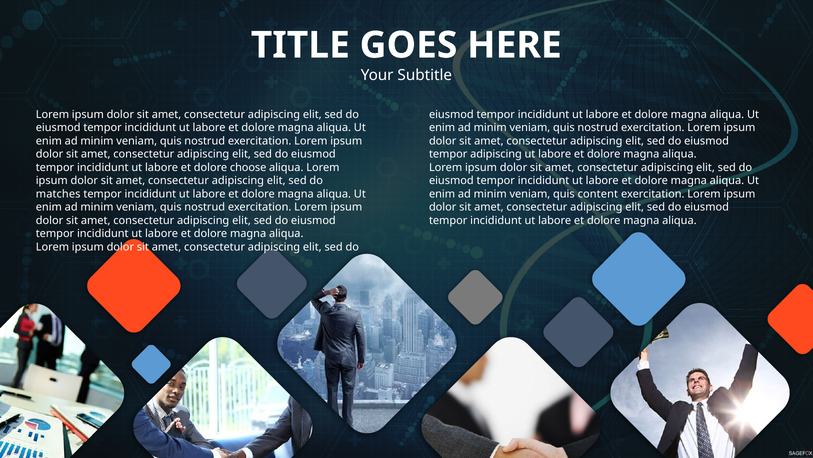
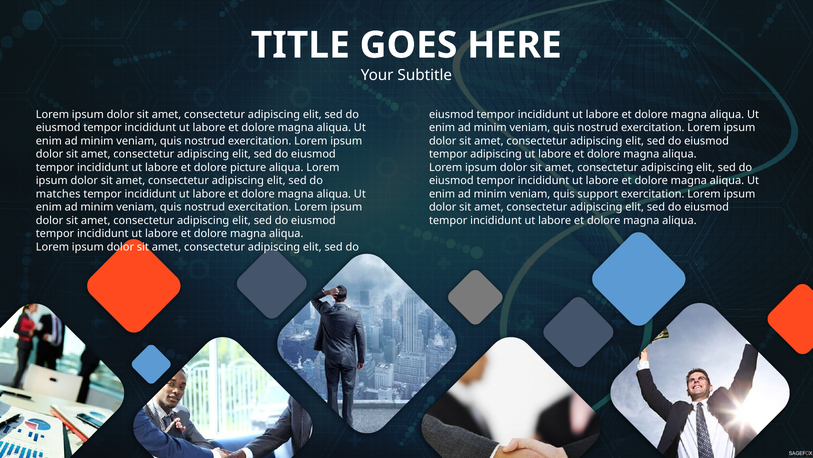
choose: choose -> picture
content: content -> support
